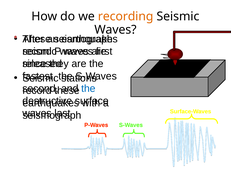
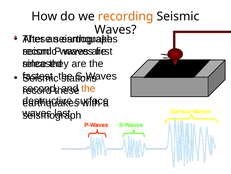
the at (88, 88) colour: blue -> orange
